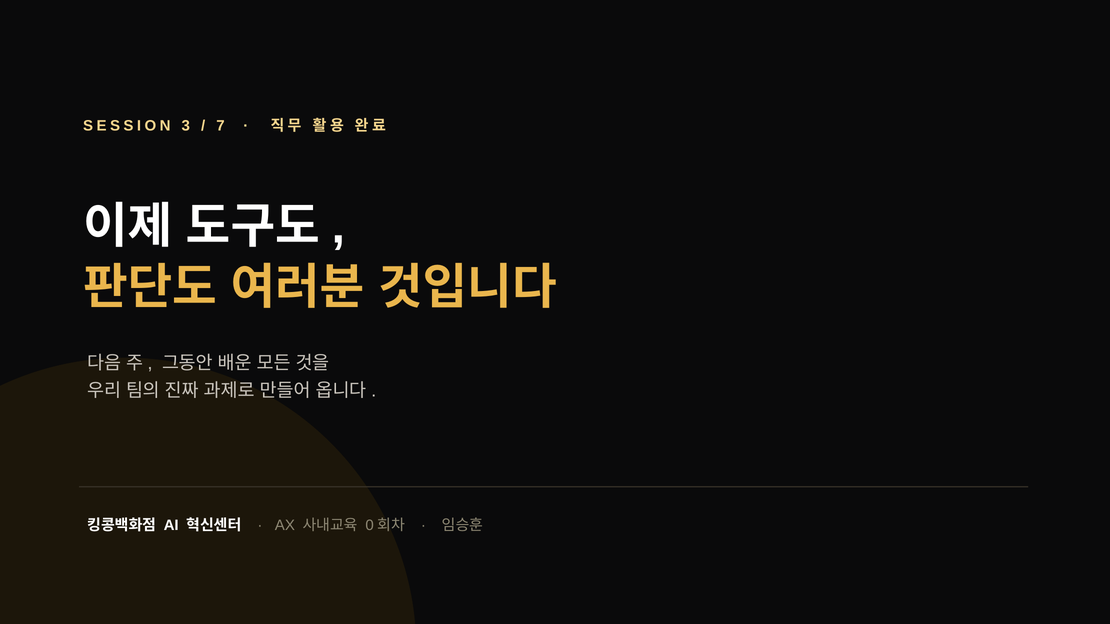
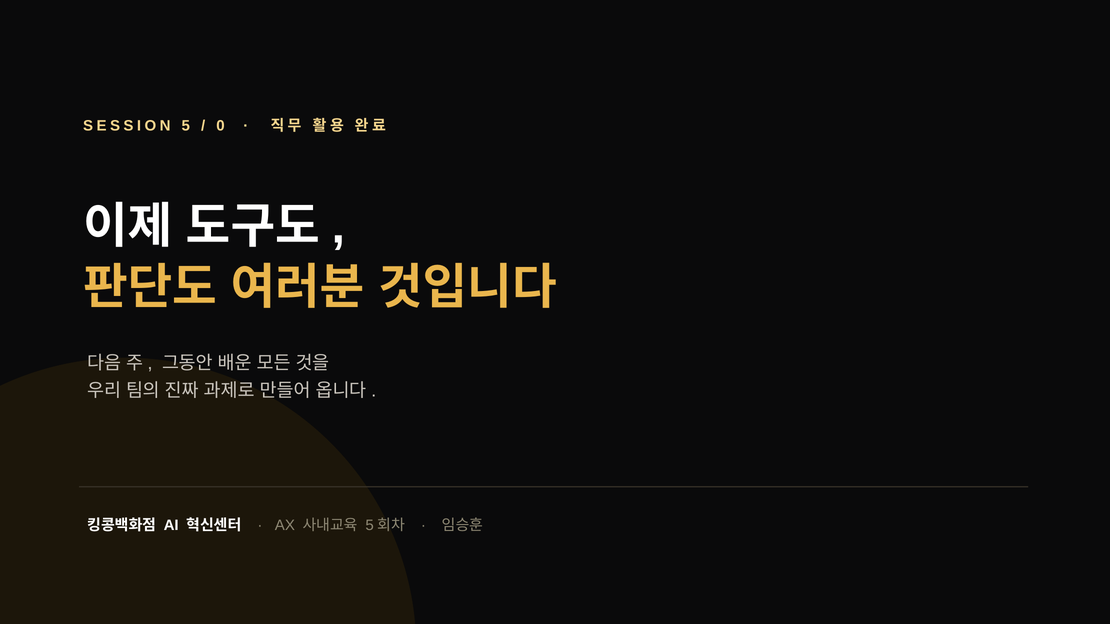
SESSION 3: 3 -> 5
7: 7 -> 0
0 at (370, 525): 0 -> 5
